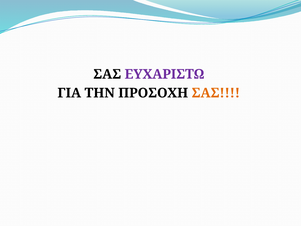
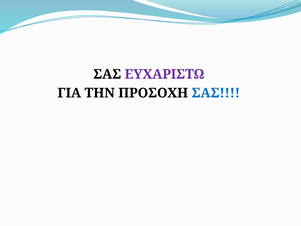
ΣΑΣ at (216, 93) colour: orange -> blue
